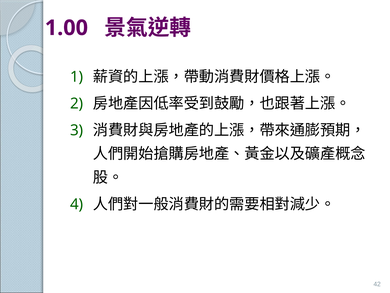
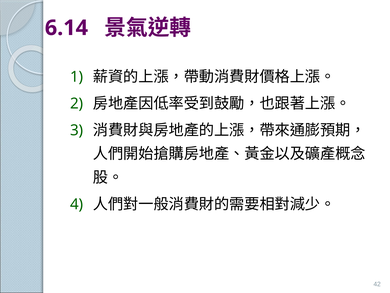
1.00: 1.00 -> 6.14
